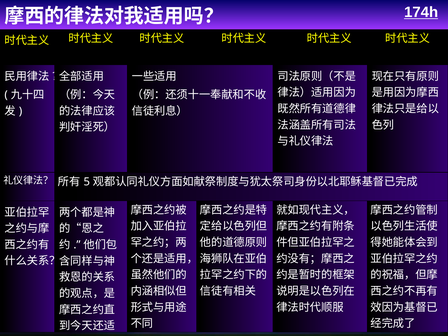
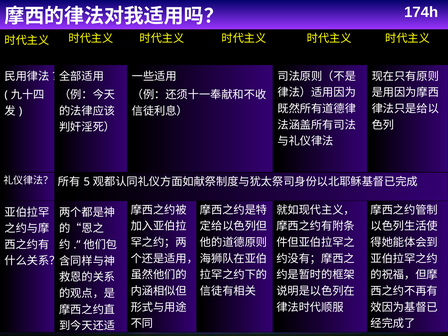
174h underline: present -> none
